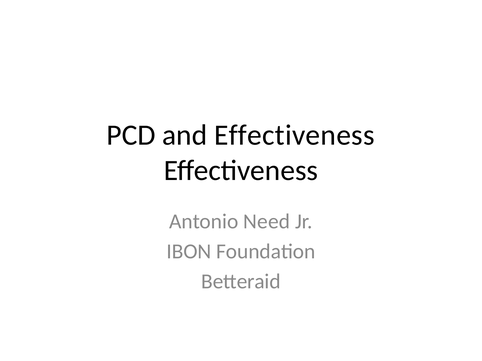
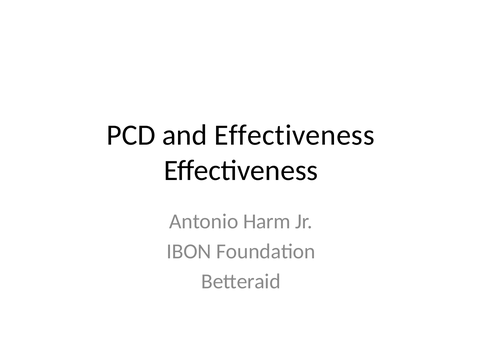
Need: Need -> Harm
